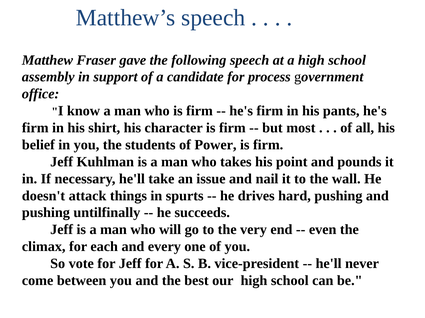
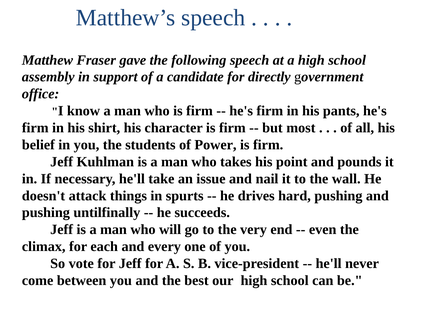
process: process -> directly
